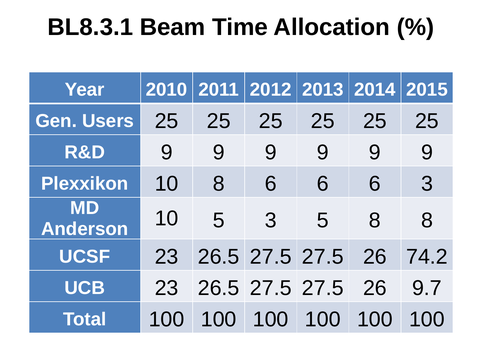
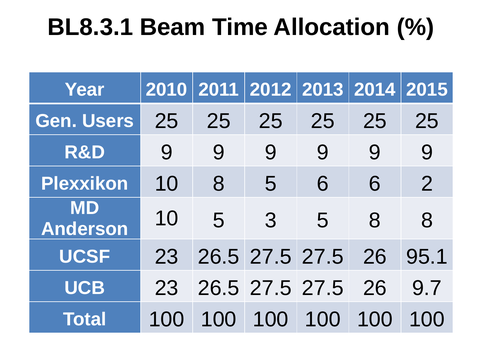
8 6: 6 -> 5
6 3: 3 -> 2
74.2: 74.2 -> 95.1
